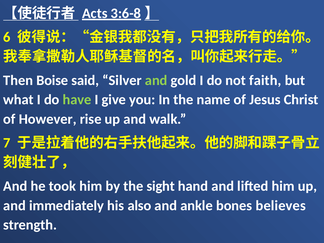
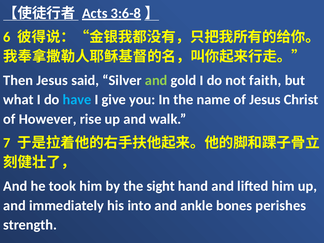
Then Boise: Boise -> Jesus
have colour: light green -> light blue
also: also -> into
believes: believes -> perishes
